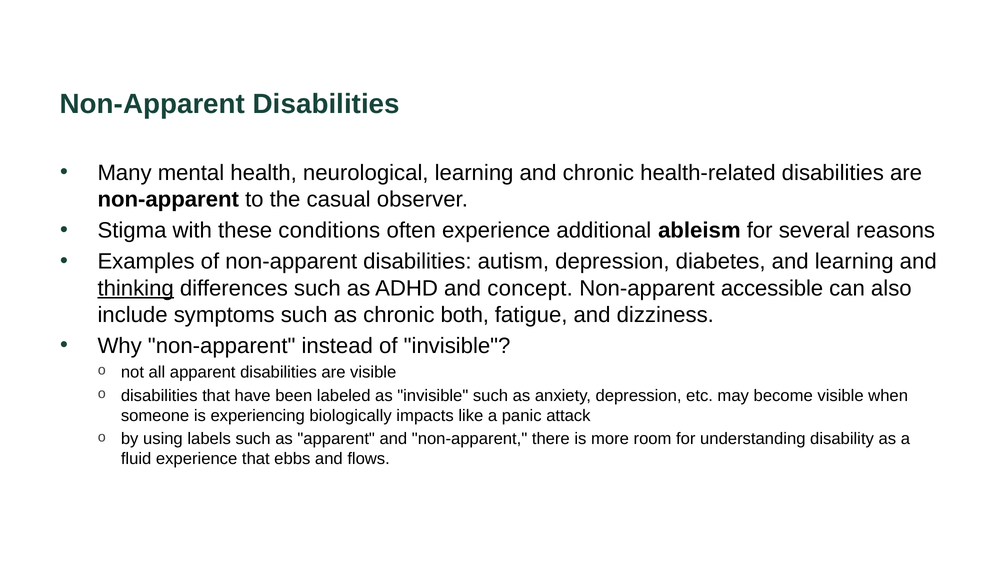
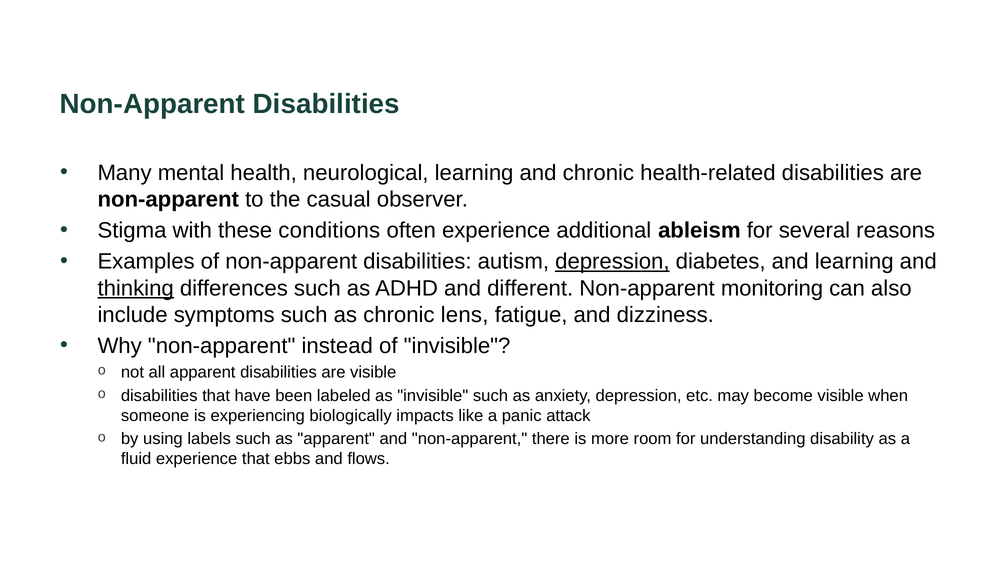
depression at (612, 262) underline: none -> present
concept: concept -> different
accessible: accessible -> monitoring
both: both -> lens
